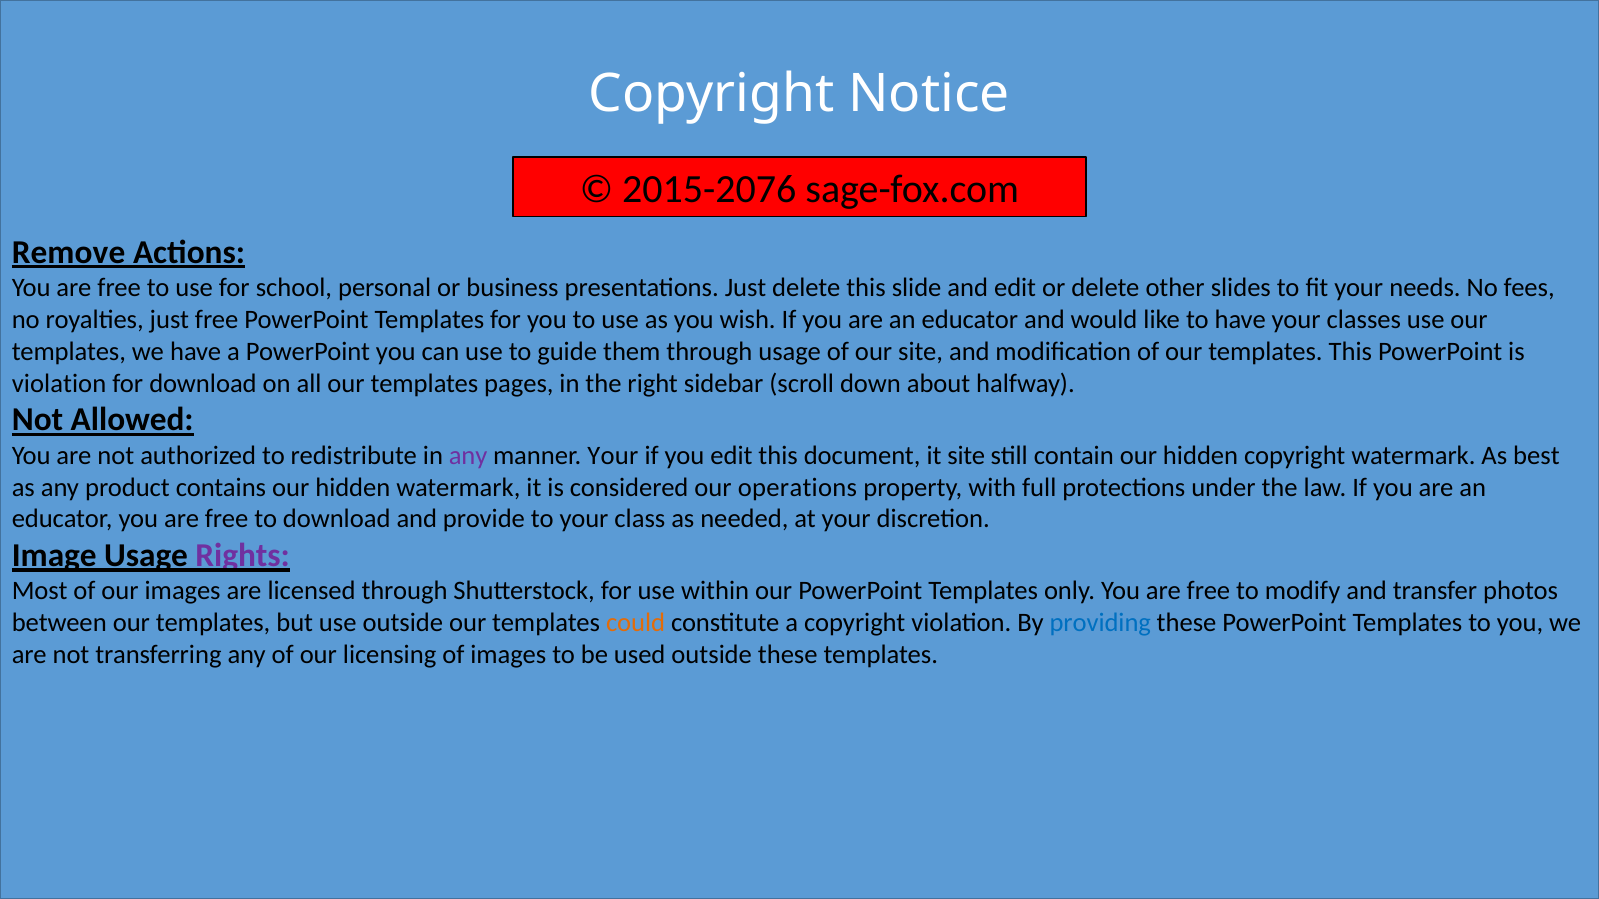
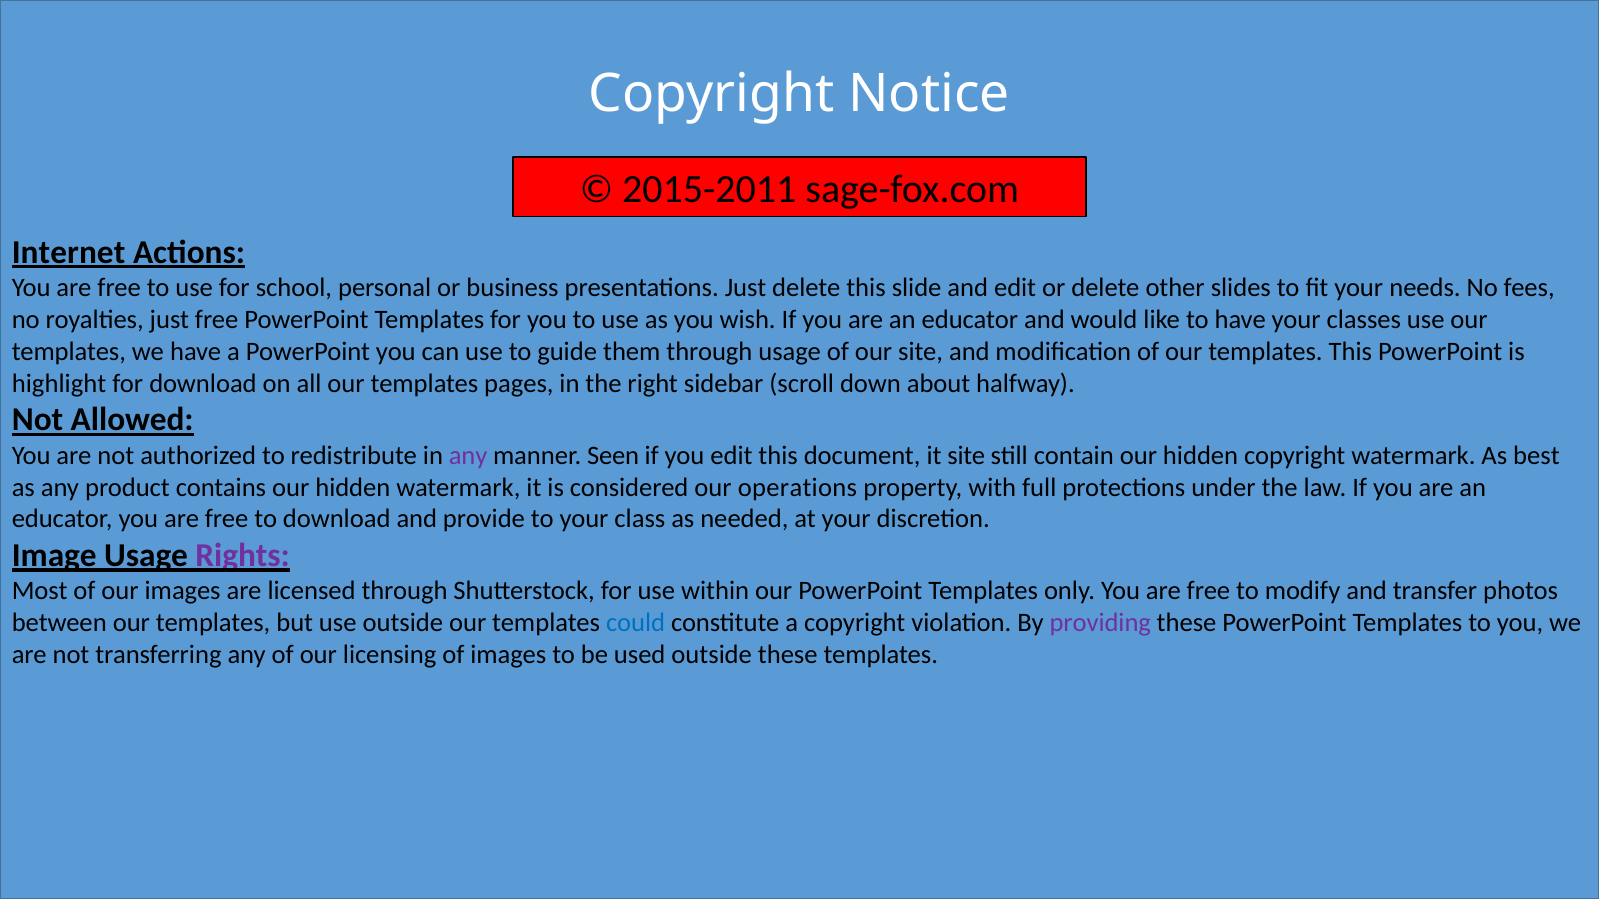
2015-2076: 2015-2076 -> 2015-2011
Remove: Remove -> Internet
violation at (59, 384): violation -> highlight
manner Your: Your -> Seen
could colour: orange -> blue
providing colour: blue -> purple
